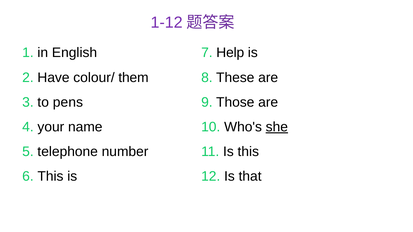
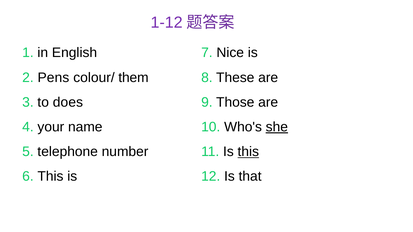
Help: Help -> Nice
Have: Have -> Pens
pens: pens -> does
this at (248, 152) underline: none -> present
